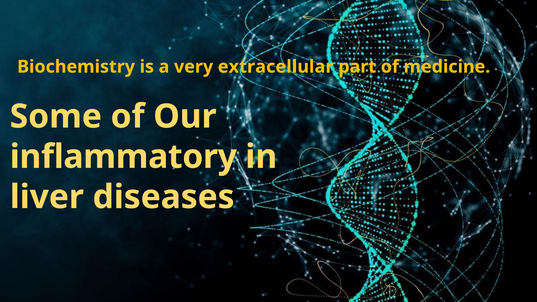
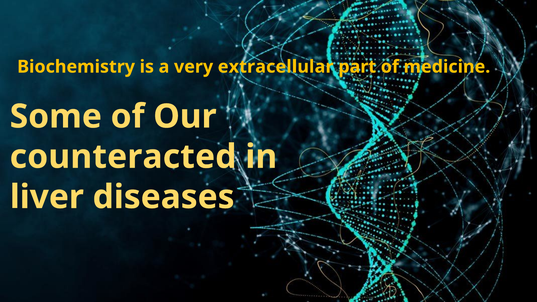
inflammatory: inflammatory -> counteracted
